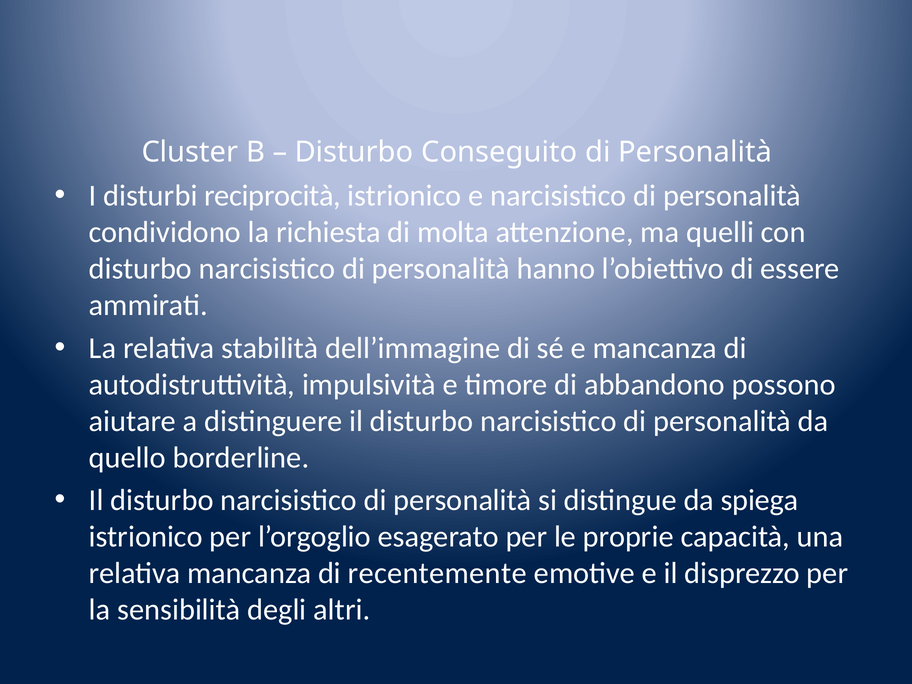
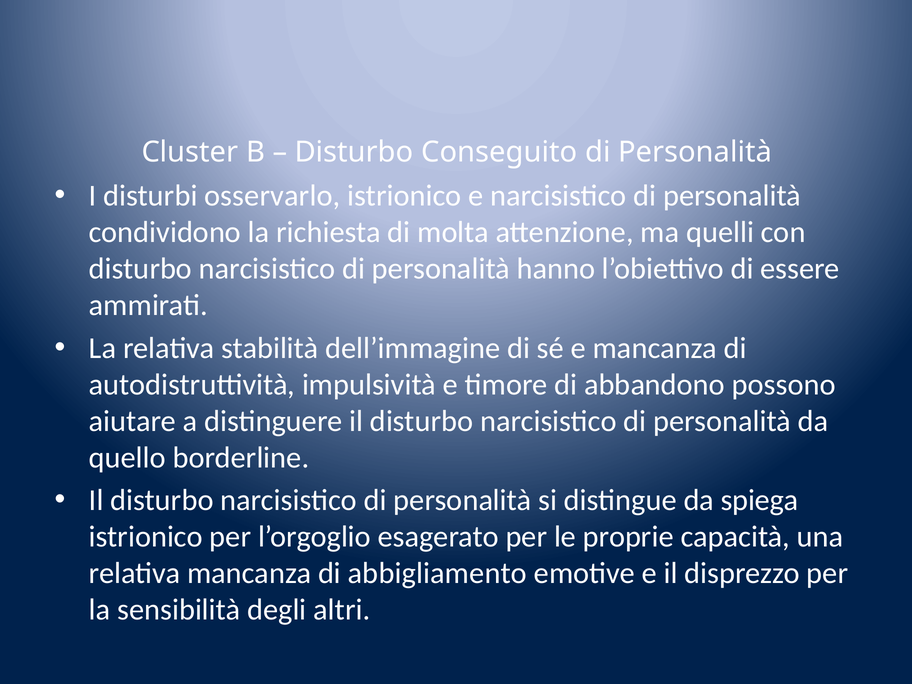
reciprocità: reciprocità -> osservarlo
recentemente: recentemente -> abbigliamento
